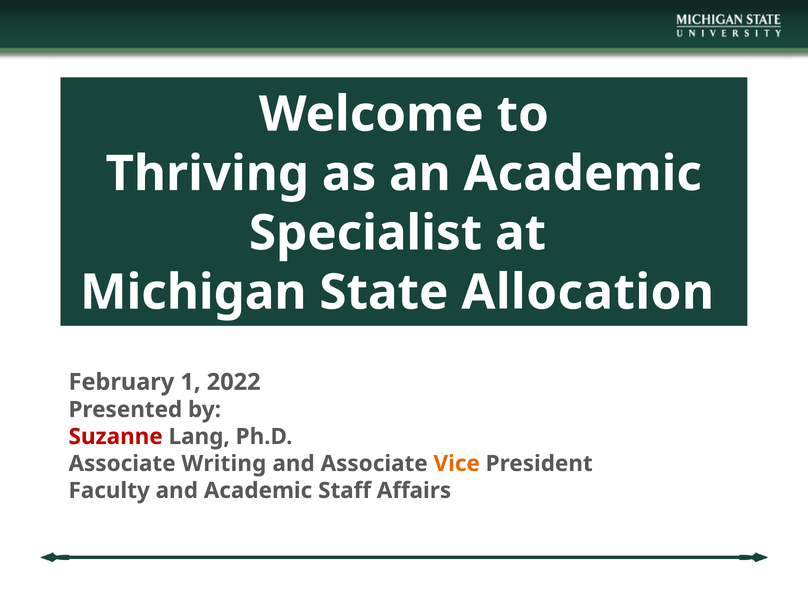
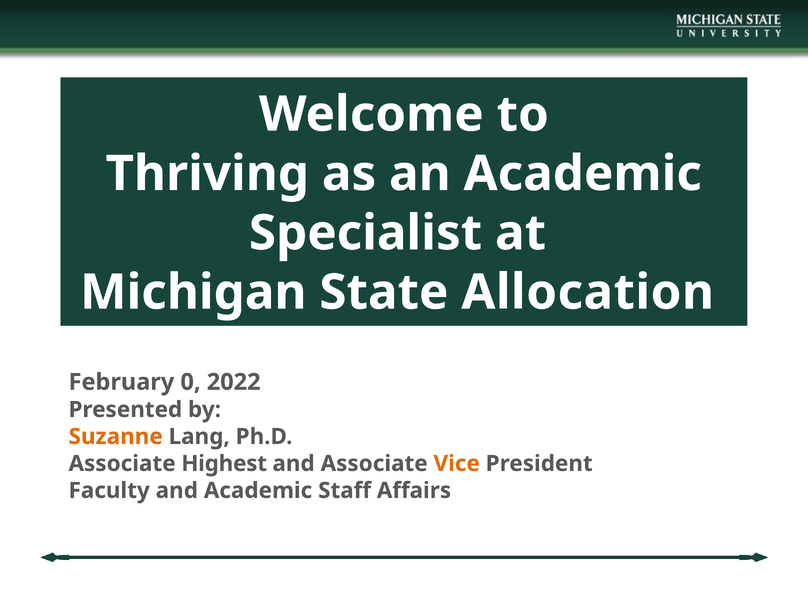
1: 1 -> 0
Suzanne colour: red -> orange
Writing: Writing -> Highest
